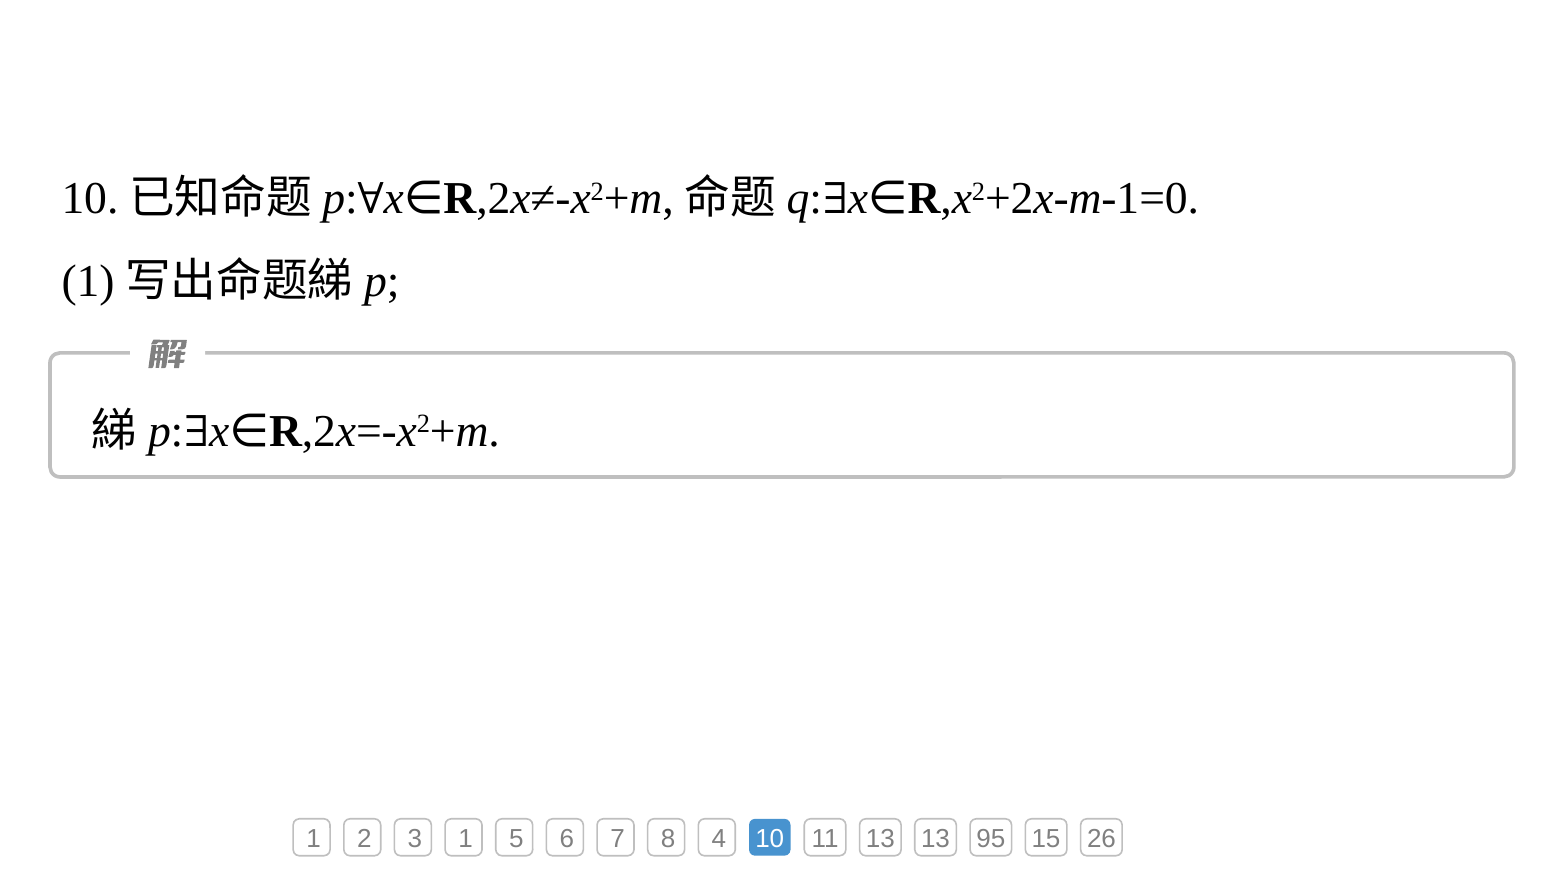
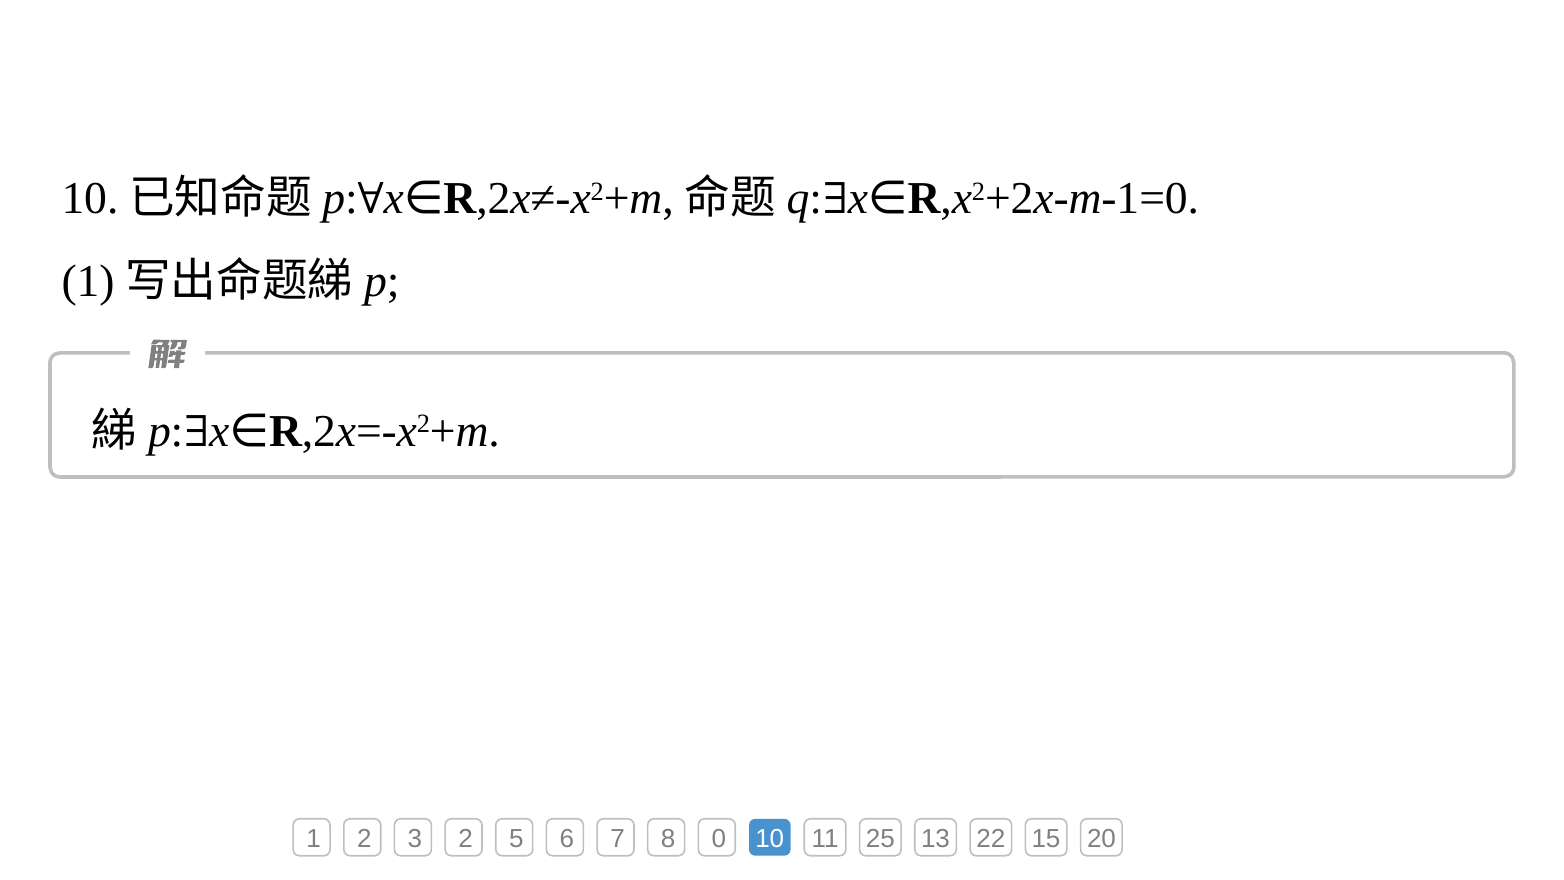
3 1: 1 -> 2
4: 4 -> 0
11 13: 13 -> 25
95: 95 -> 22
26: 26 -> 20
